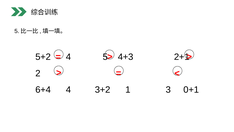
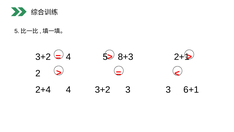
5+2 at (43, 57): 5+2 -> 3+2
4+3: 4+3 -> 8+3
6+4: 6+4 -> 2+4
3+2 1: 1 -> 3
0+1: 0+1 -> 6+1
